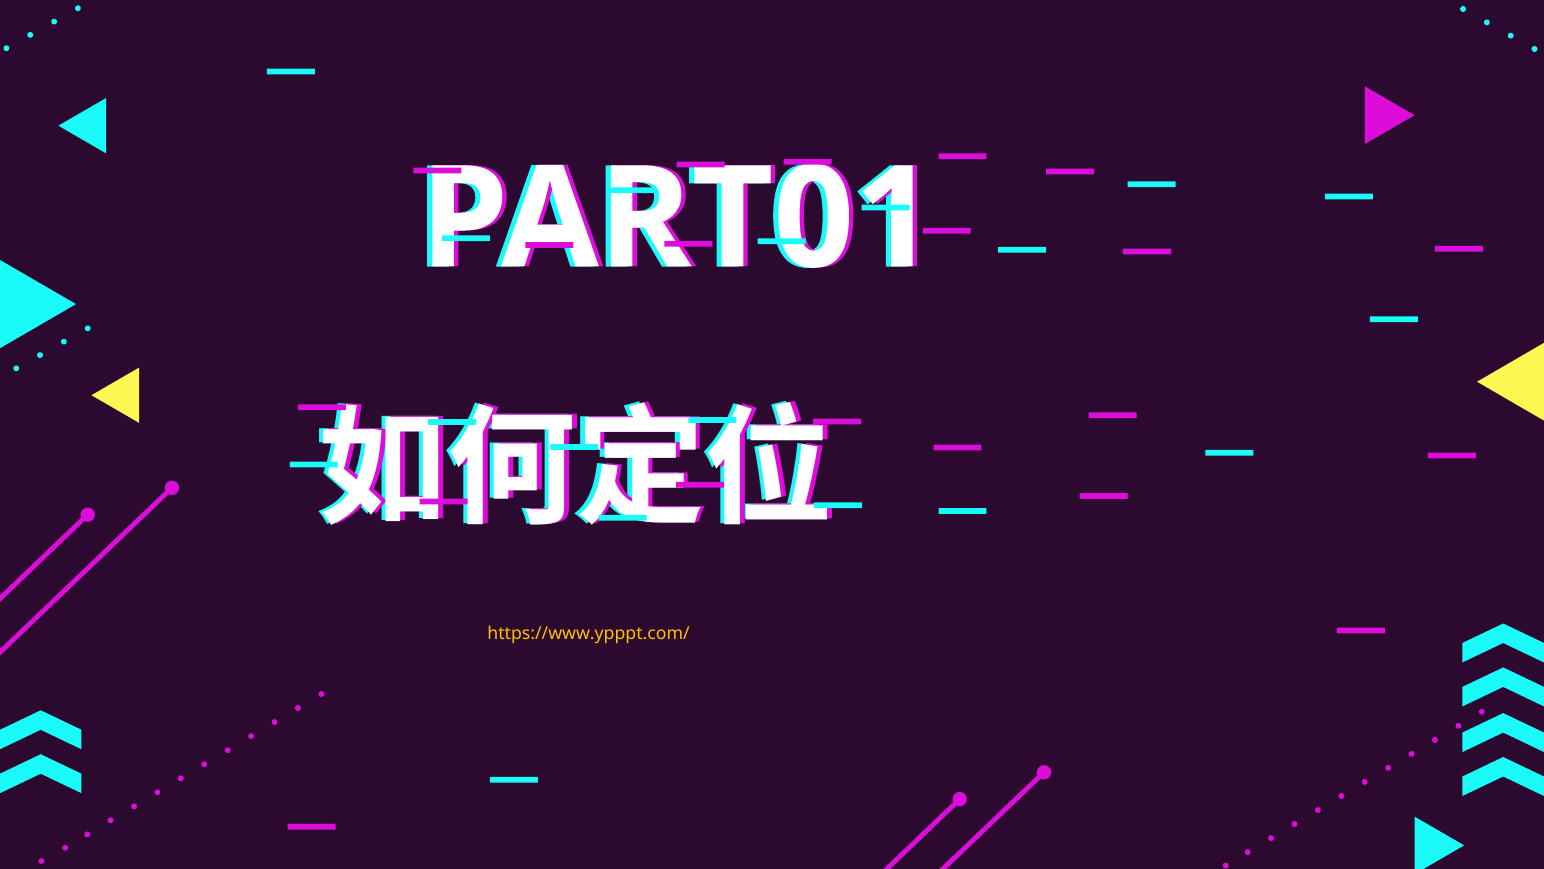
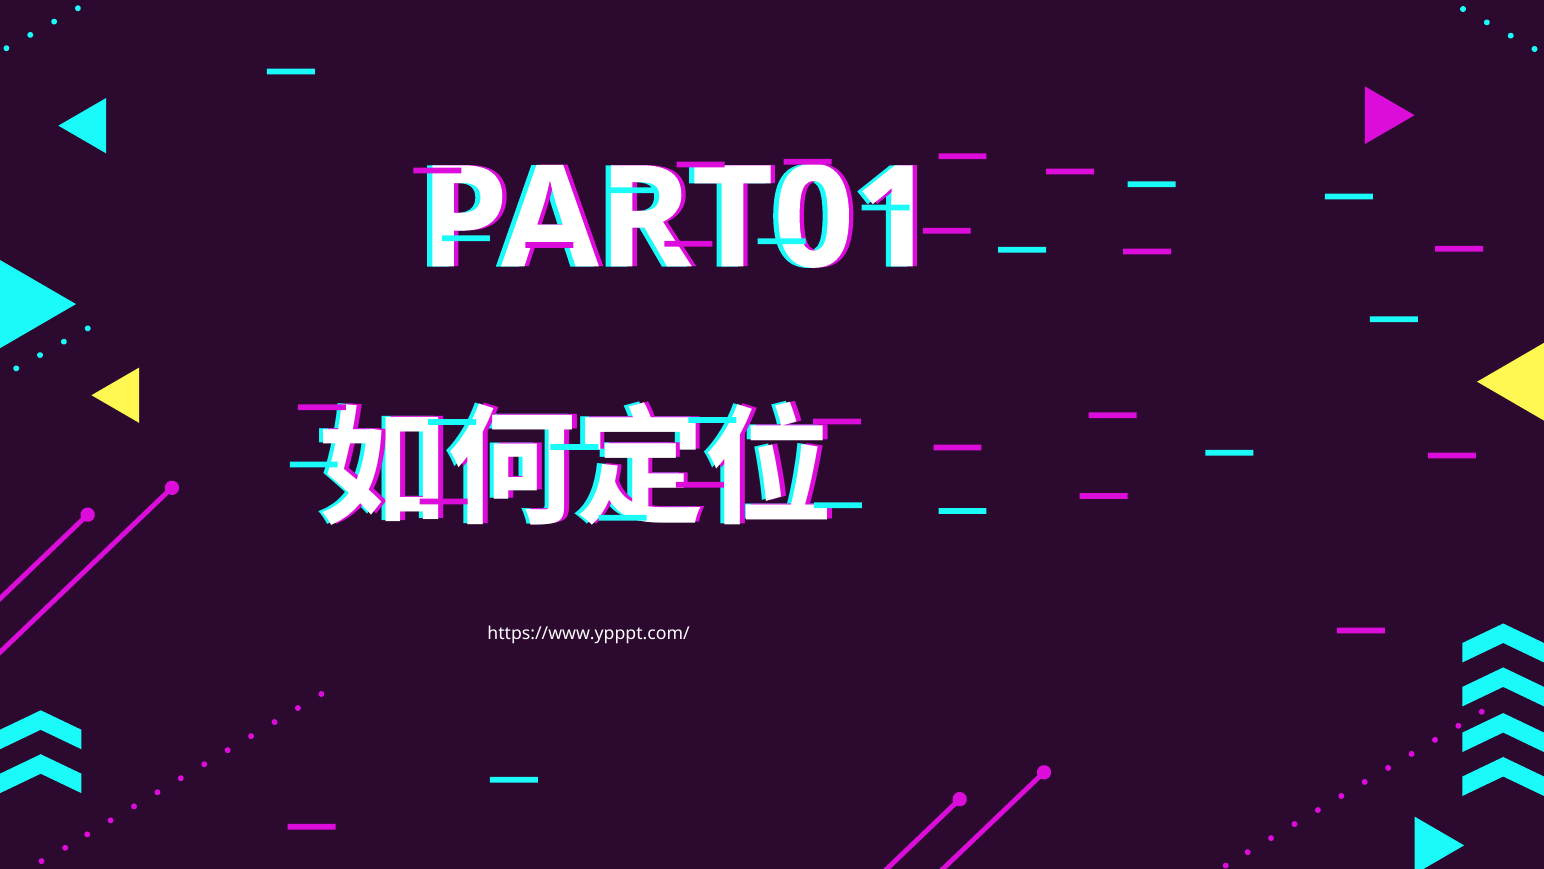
https://www.ypppt.com/ colour: yellow -> white
